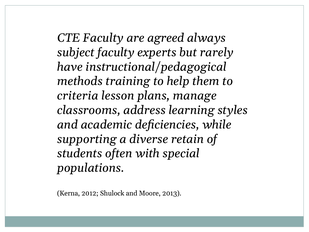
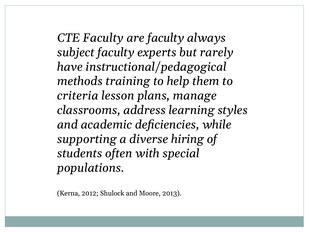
are agreed: agreed -> faculty
retain: retain -> hiring
